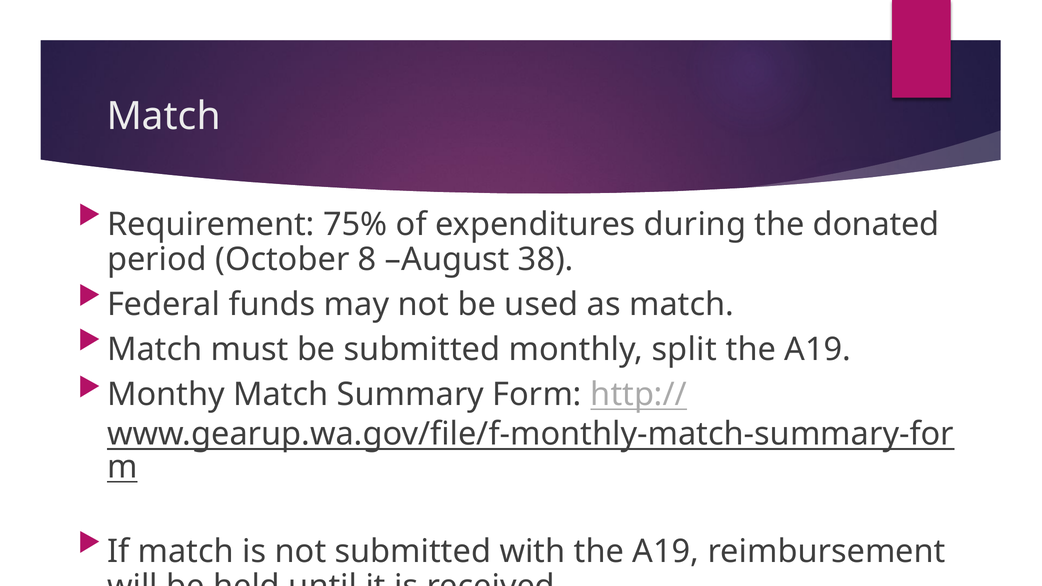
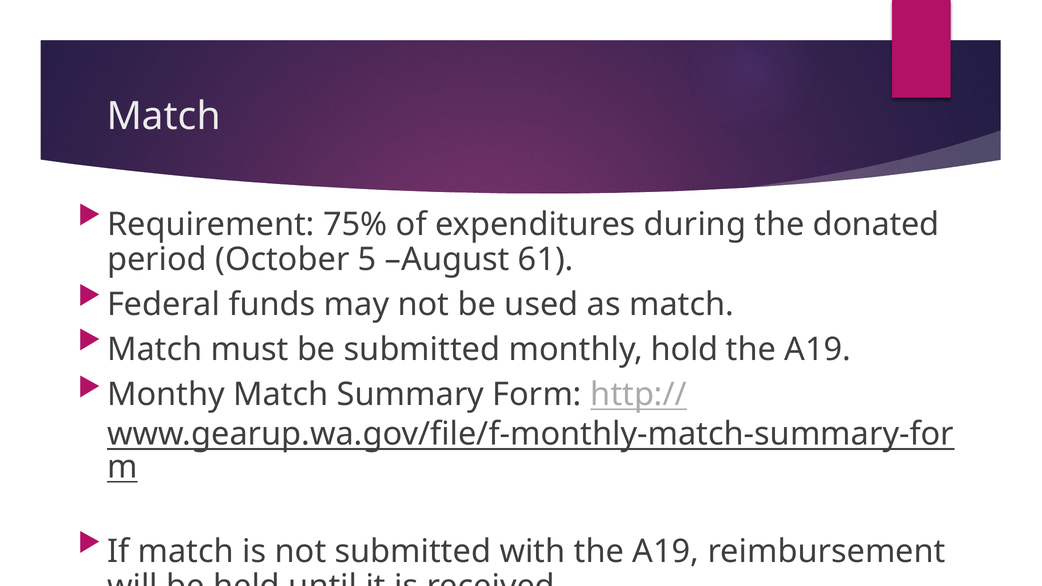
8: 8 -> 5
38: 38 -> 61
split: split -> hold
